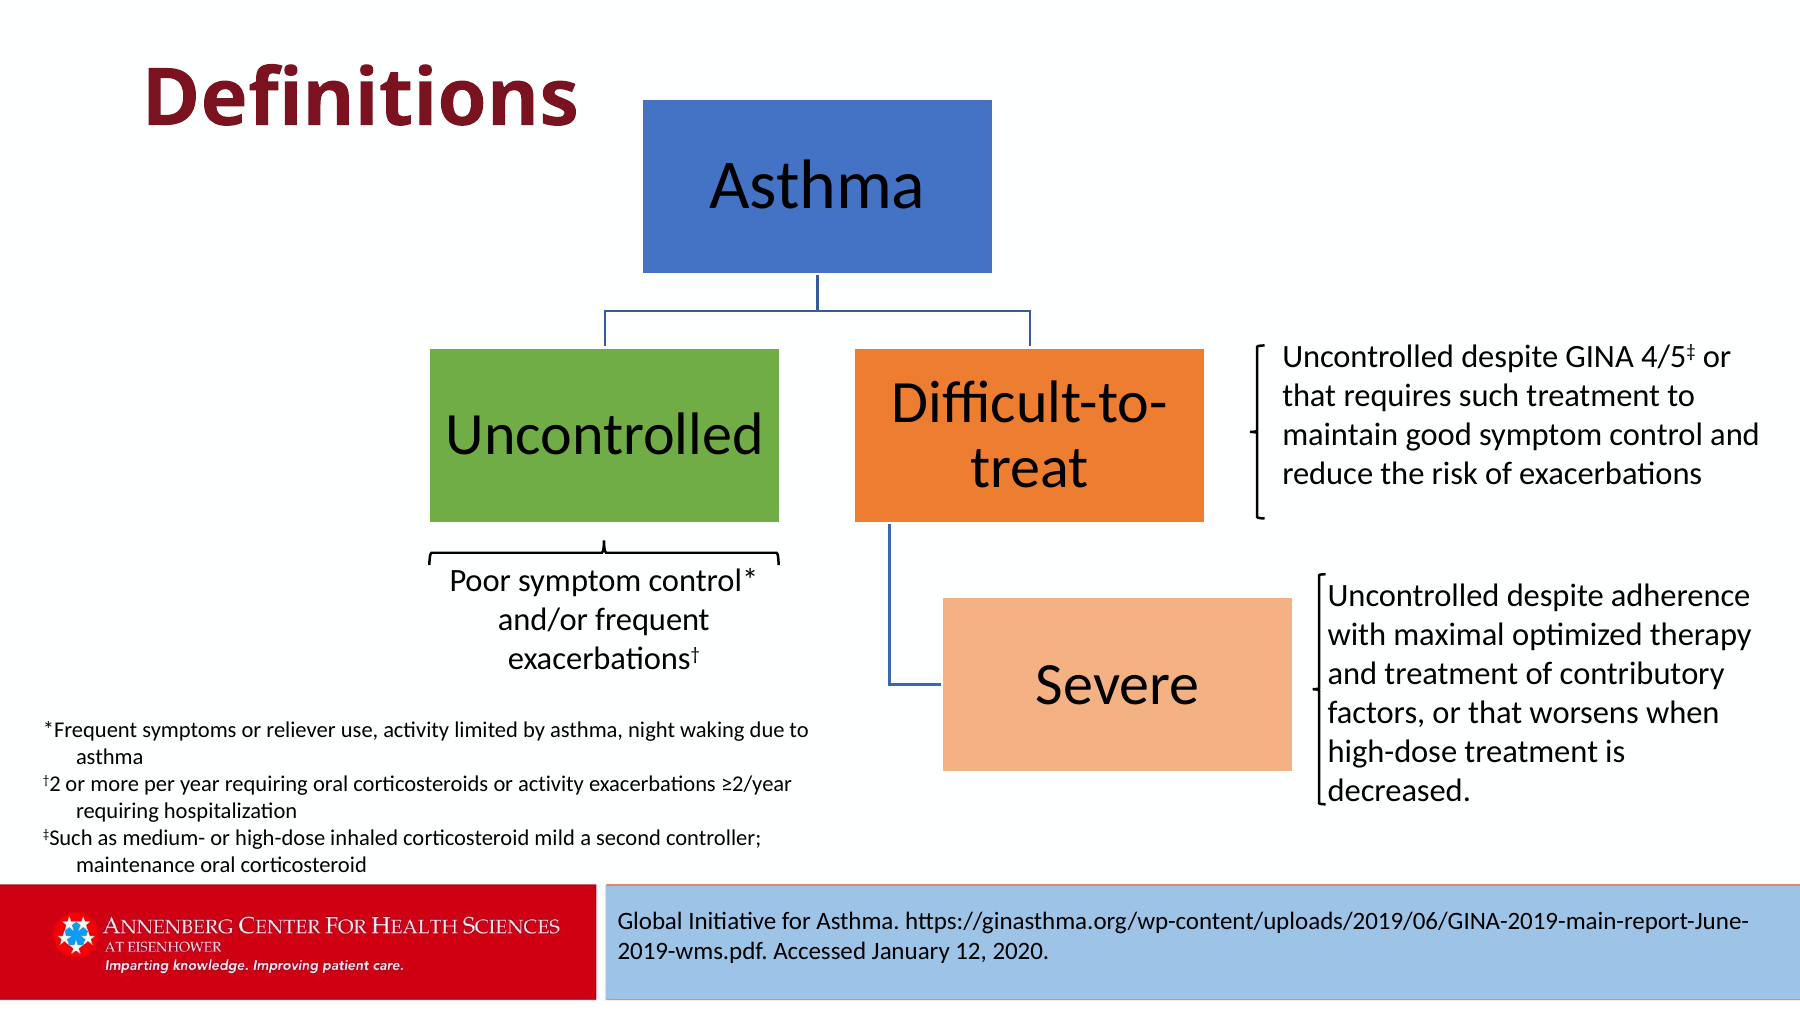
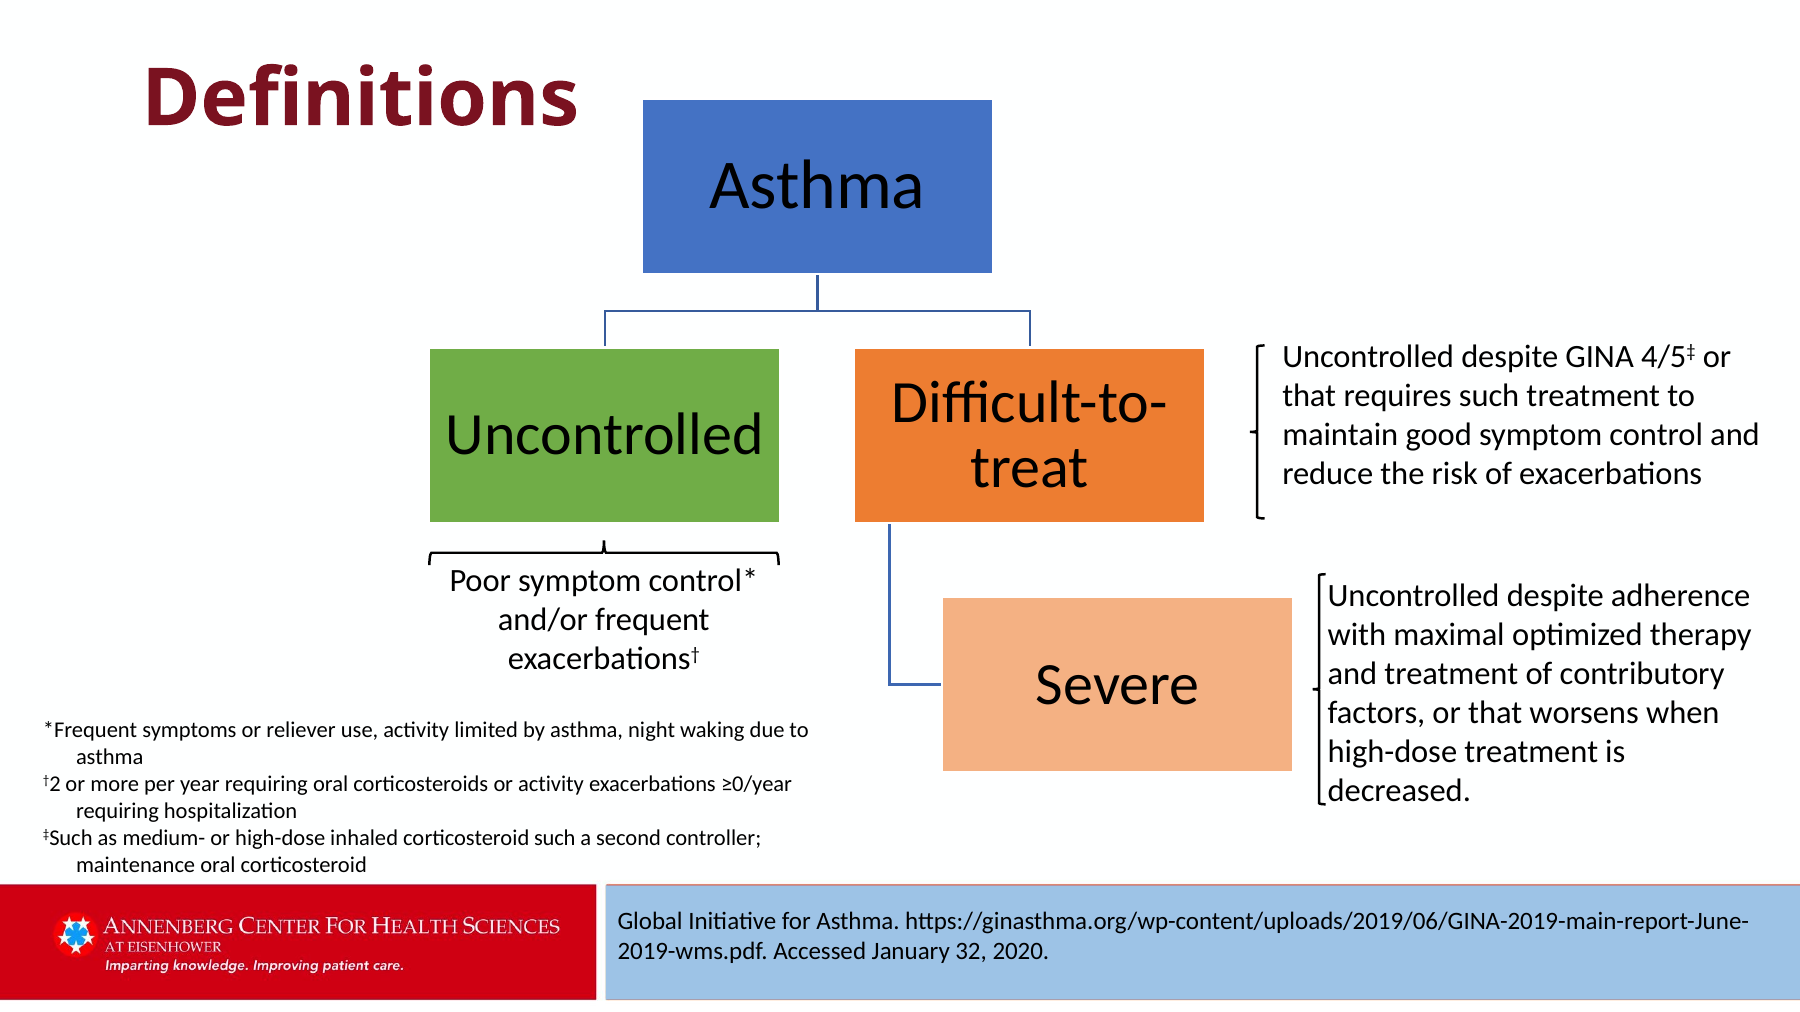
≥2/year: ≥2/year -> ≥0/year
corticosteroid mild: mild -> such
12: 12 -> 32
